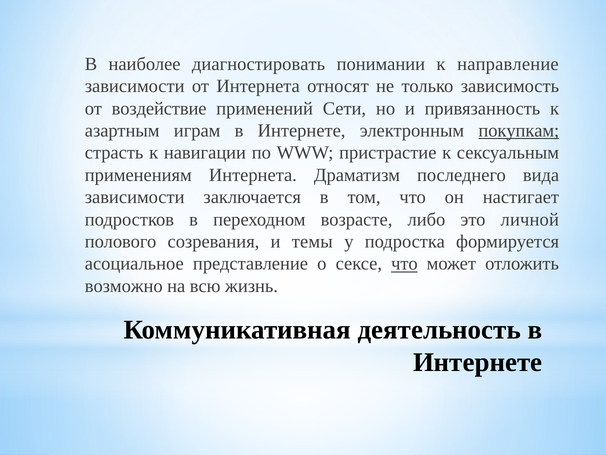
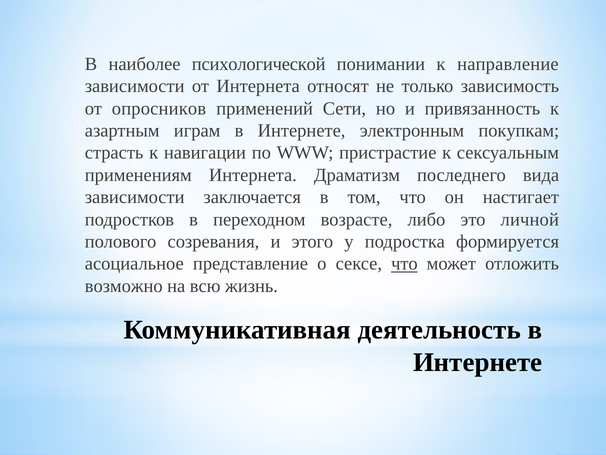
диагностировать: диагностировать -> психологической
воздействие: воздействие -> опросников
покупкам underline: present -> none
темы: темы -> этого
